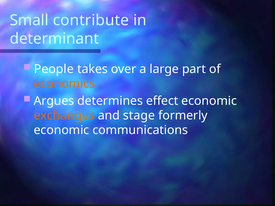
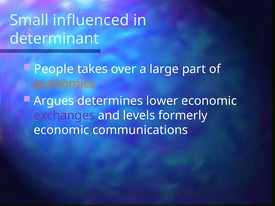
contribute: contribute -> influenced
effect: effect -> lower
exchanges colour: orange -> purple
stage: stage -> levels
